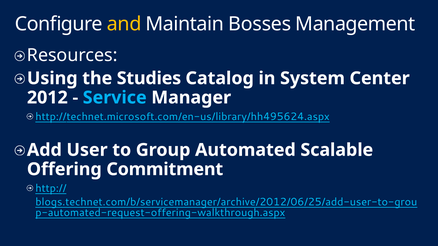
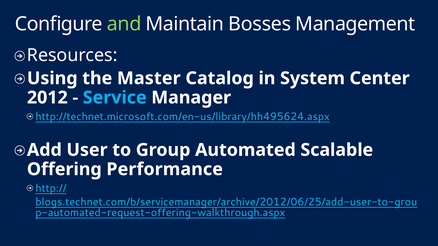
and colour: yellow -> light green
Studies: Studies -> Master
Commitment: Commitment -> Performance
